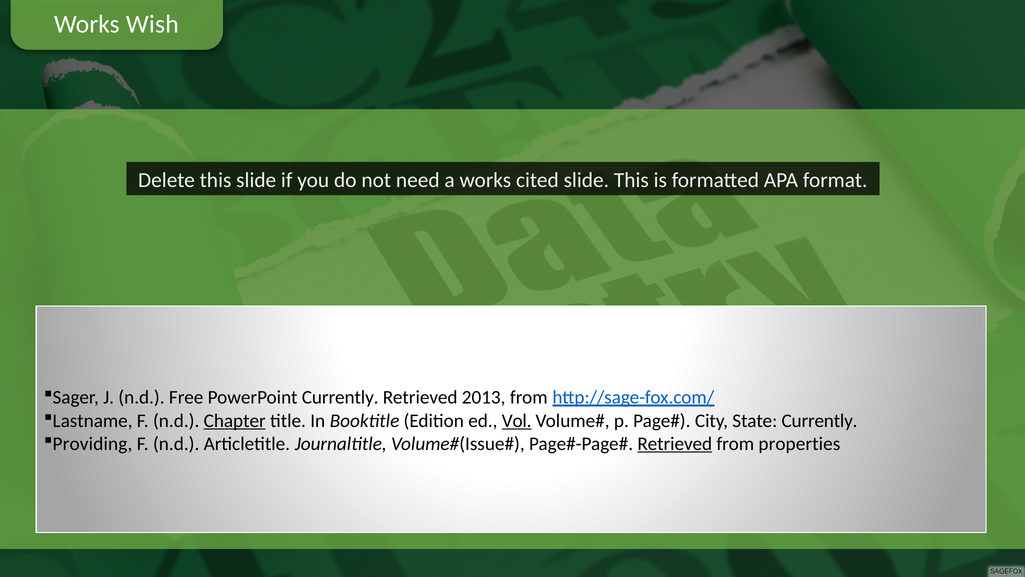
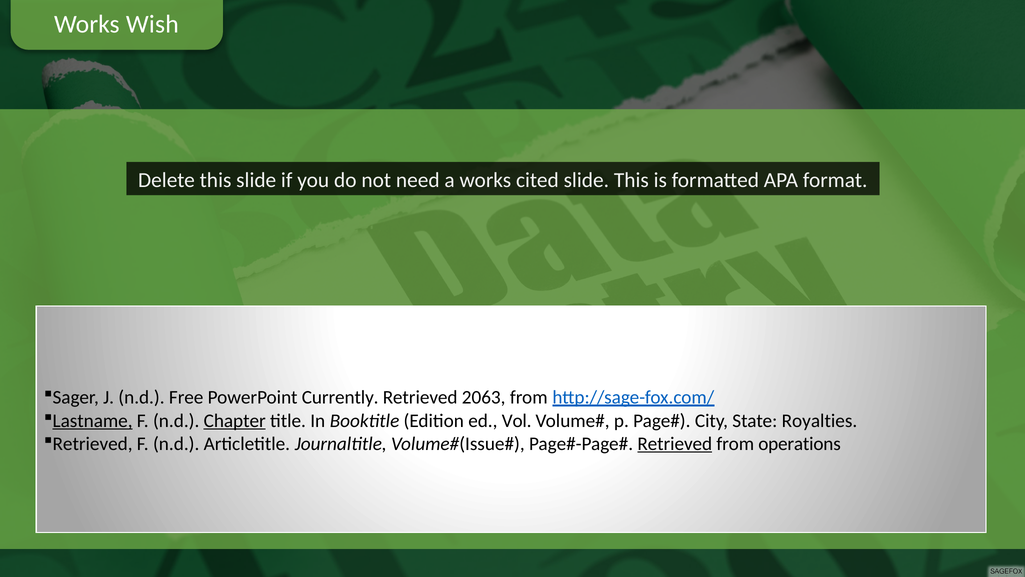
2013: 2013 -> 2063
Lastname underline: none -> present
Vol underline: present -> none
State Currently: Currently -> Royalties
Providing at (92, 444): Providing -> Retrieved
properties: properties -> operations
